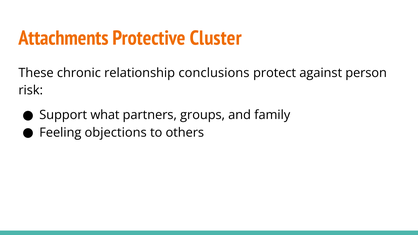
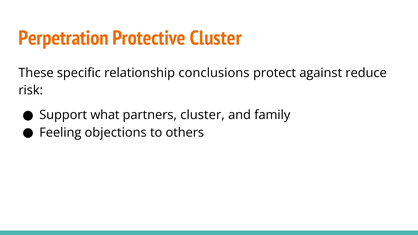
Attachments: Attachments -> Perpetration
chronic: chronic -> specific
person: person -> reduce
partners groups: groups -> cluster
